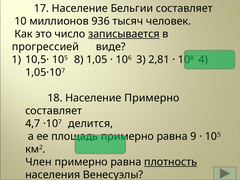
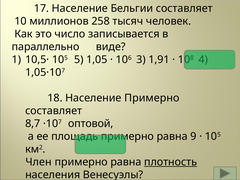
936: 936 -> 258
записывается underline: present -> none
прогрессией: прогрессией -> параллельно
8: 8 -> 5
2,81: 2,81 -> 1,91
4,7: 4,7 -> 8,7
делится: делится -> оптовой
